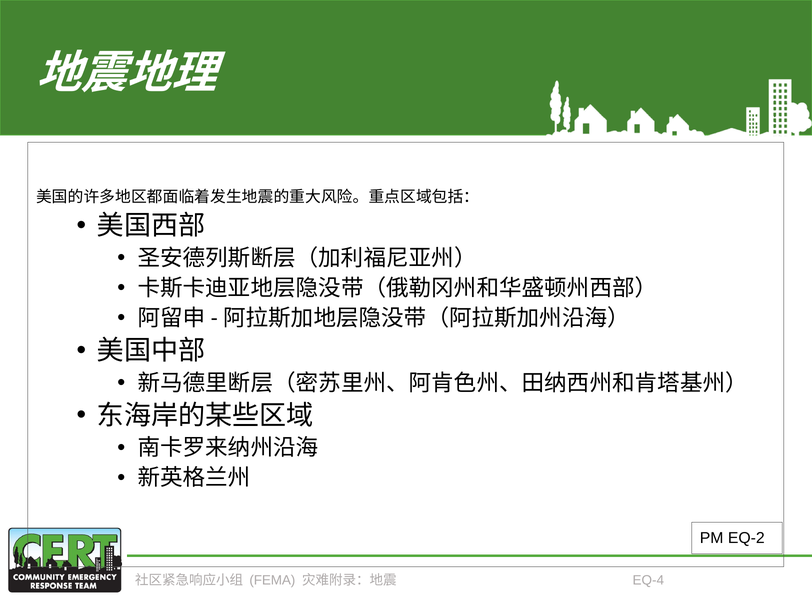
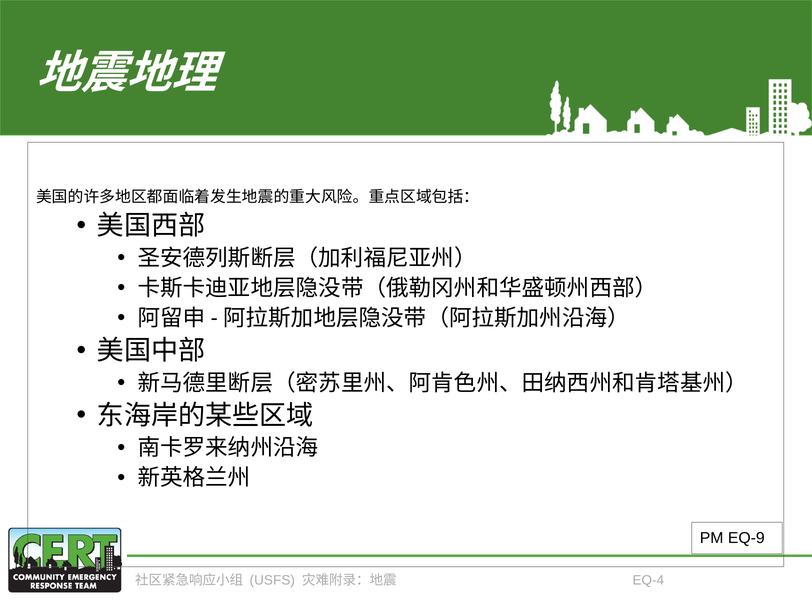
EQ-2: EQ-2 -> EQ-9
FEMA: FEMA -> USFS
